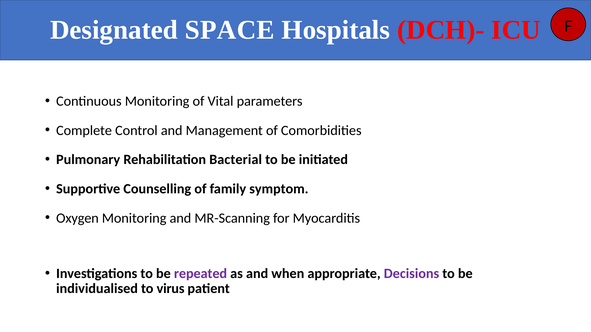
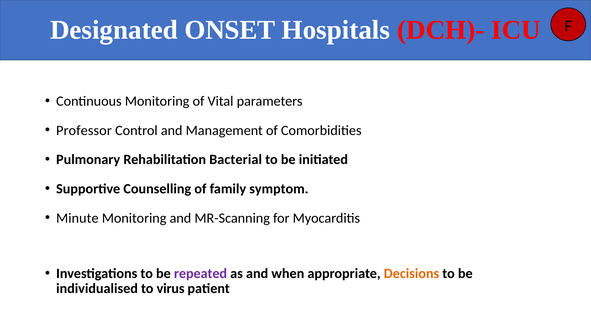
SPACE: SPACE -> ONSET
Complete: Complete -> Professor
Oxygen: Oxygen -> Minute
Decisions colour: purple -> orange
